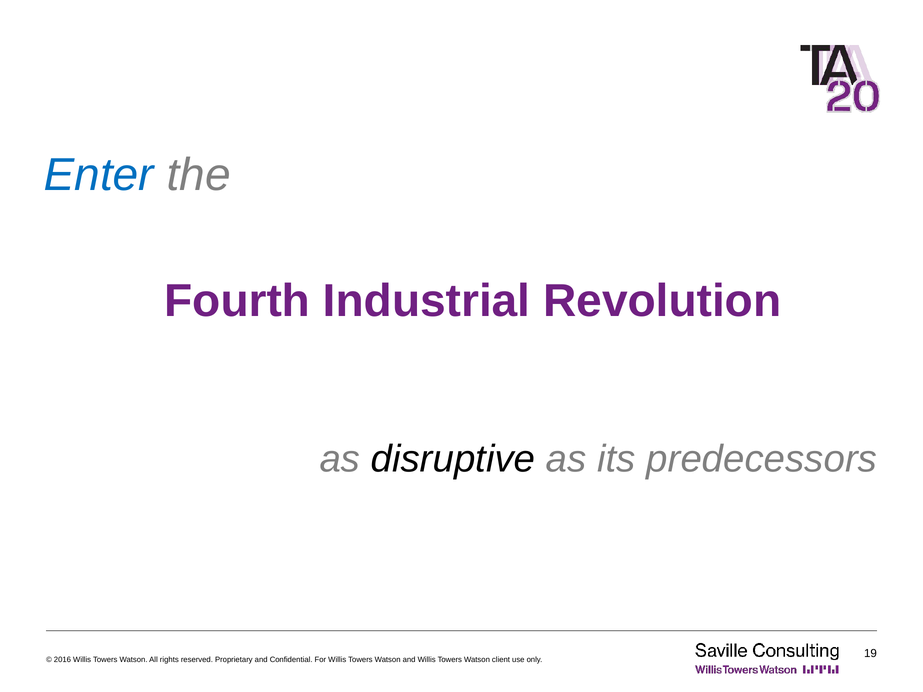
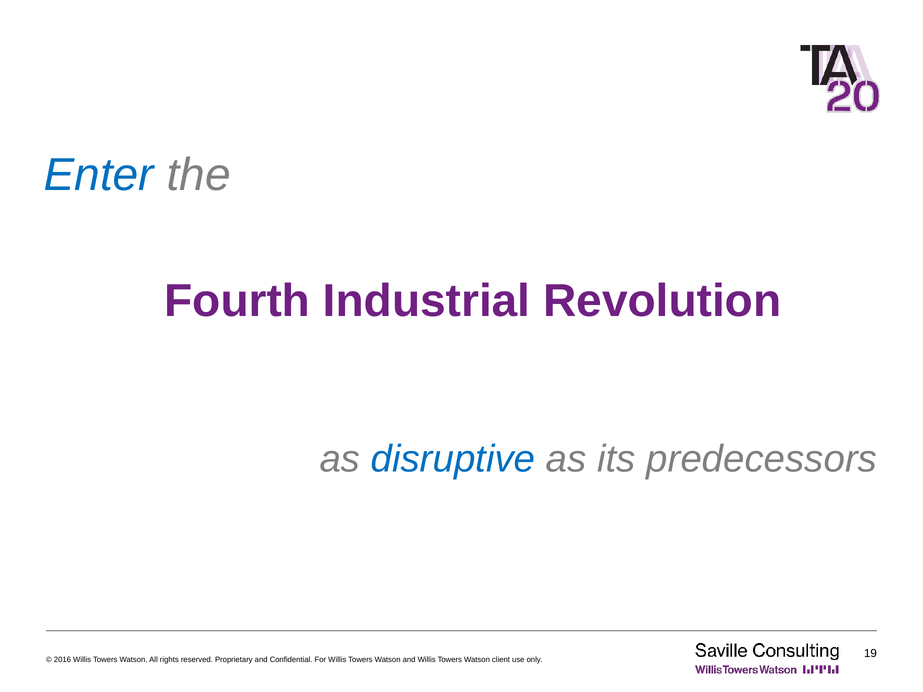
disruptive colour: black -> blue
